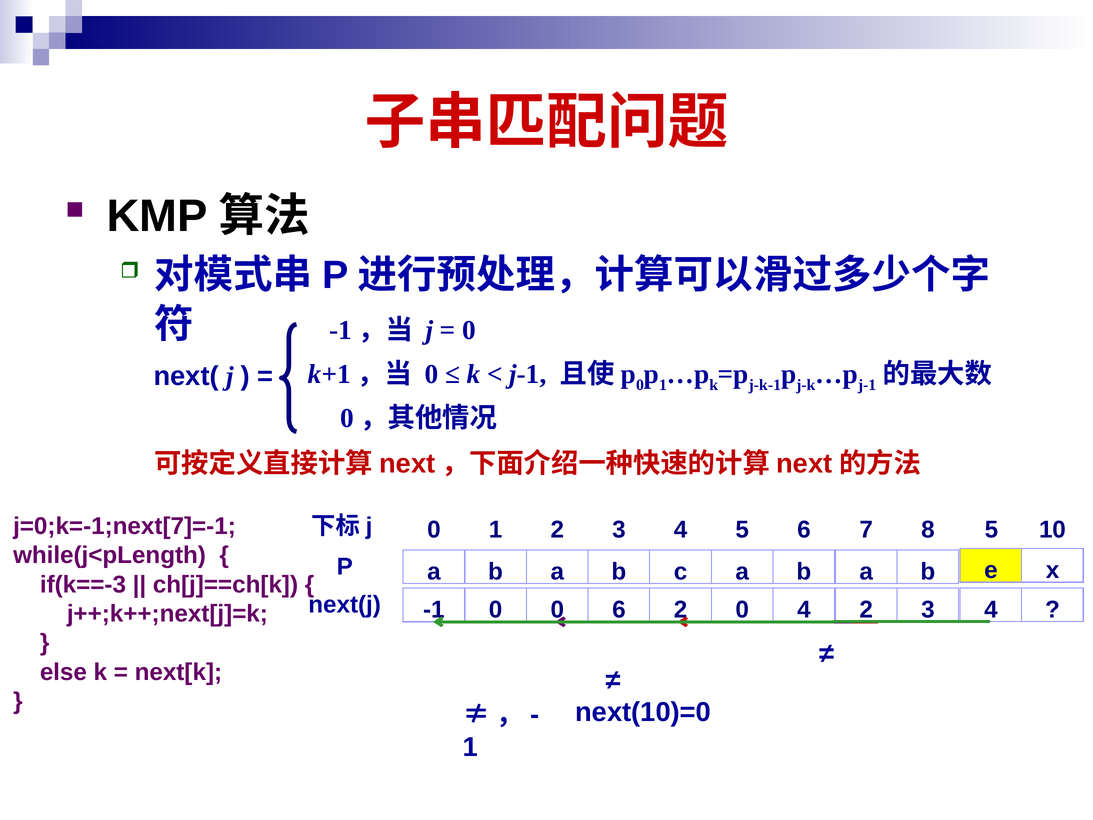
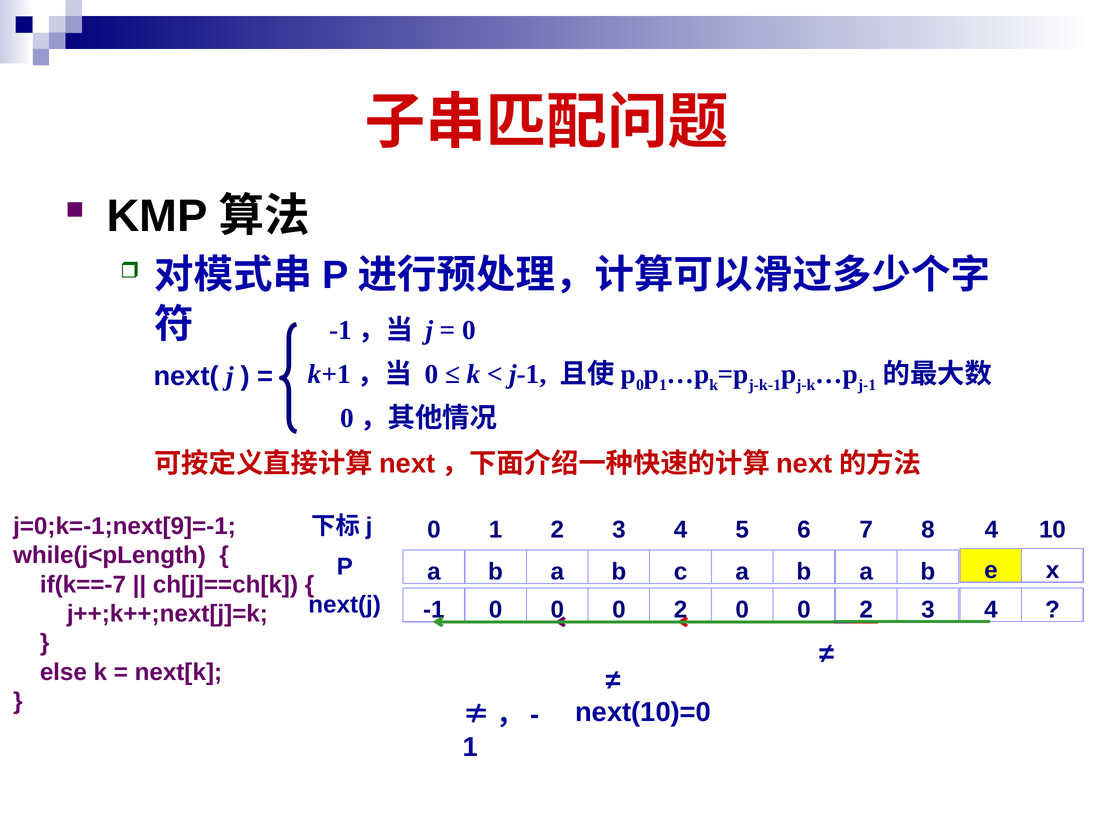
j=0;k=-1;next[7]=-1: j=0;k=-1;next[7]=-1 -> j=0;k=-1;next[9]=-1
8 5: 5 -> 4
if(k==-3: if(k==-3 -> if(k==-7
6 at (619, 609): 6 -> 0
4 at (804, 609): 4 -> 0
